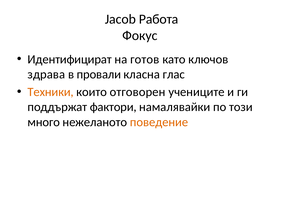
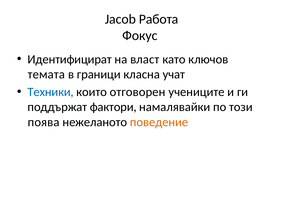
готов: готов -> власт
здрава: здрава -> темата
провали: провали -> граници
глас: глас -> учат
Техники colour: orange -> blue
много: много -> поява
